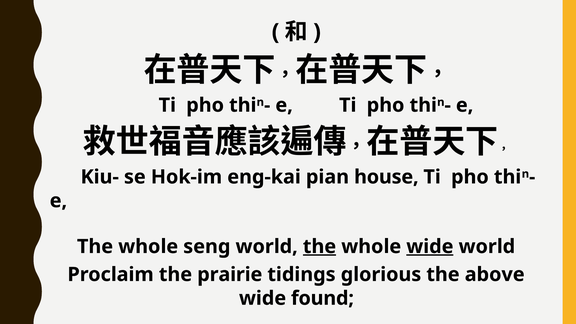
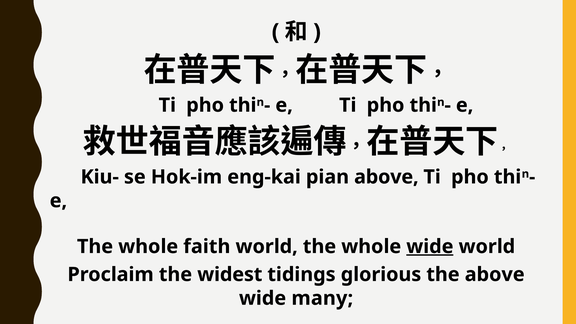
pian house: house -> above
seng: seng -> faith
the at (320, 247) underline: present -> none
prairie: prairie -> widest
found: found -> many
